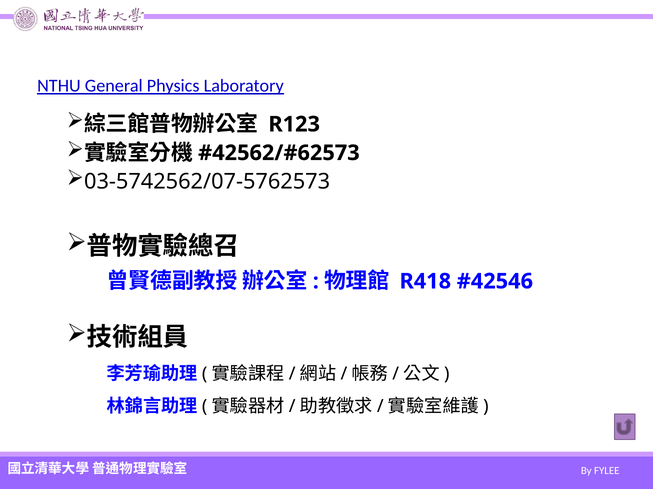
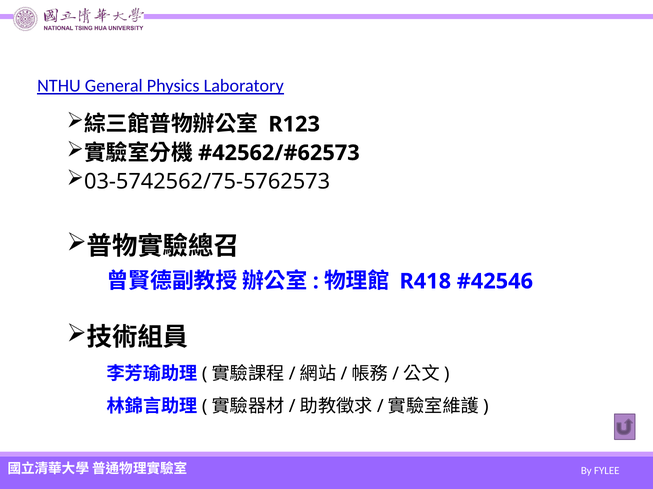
03-5742562/07-5762573: 03-5742562/07-5762573 -> 03-5742562/75-5762573
